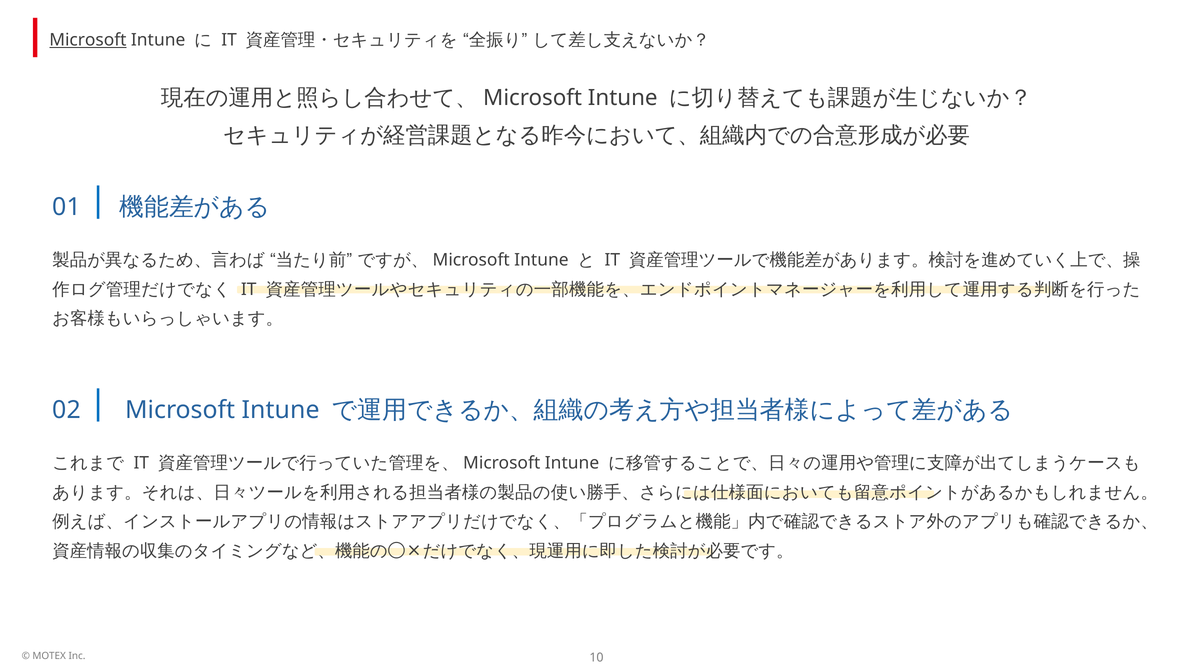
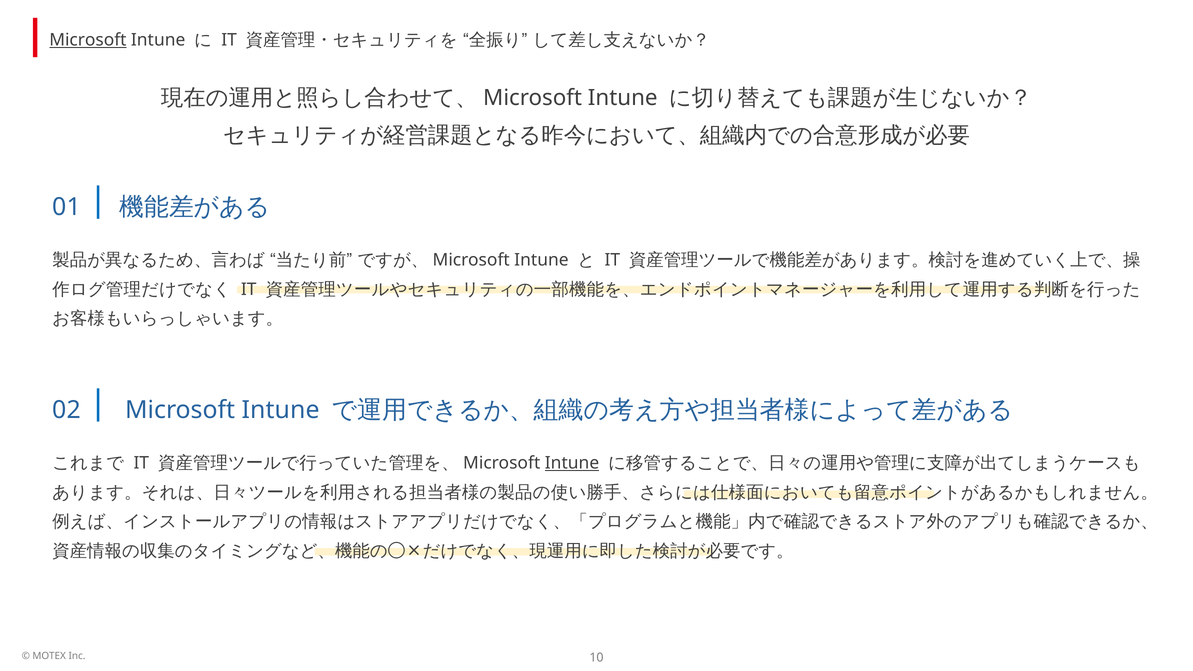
Intune at (572, 463) underline: none -> present
